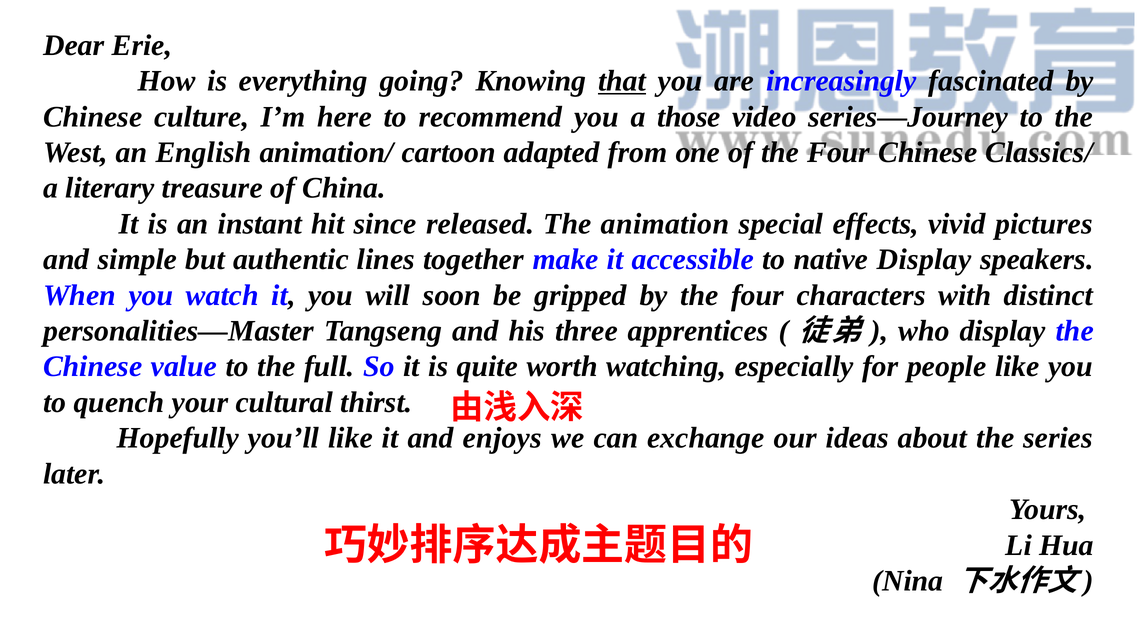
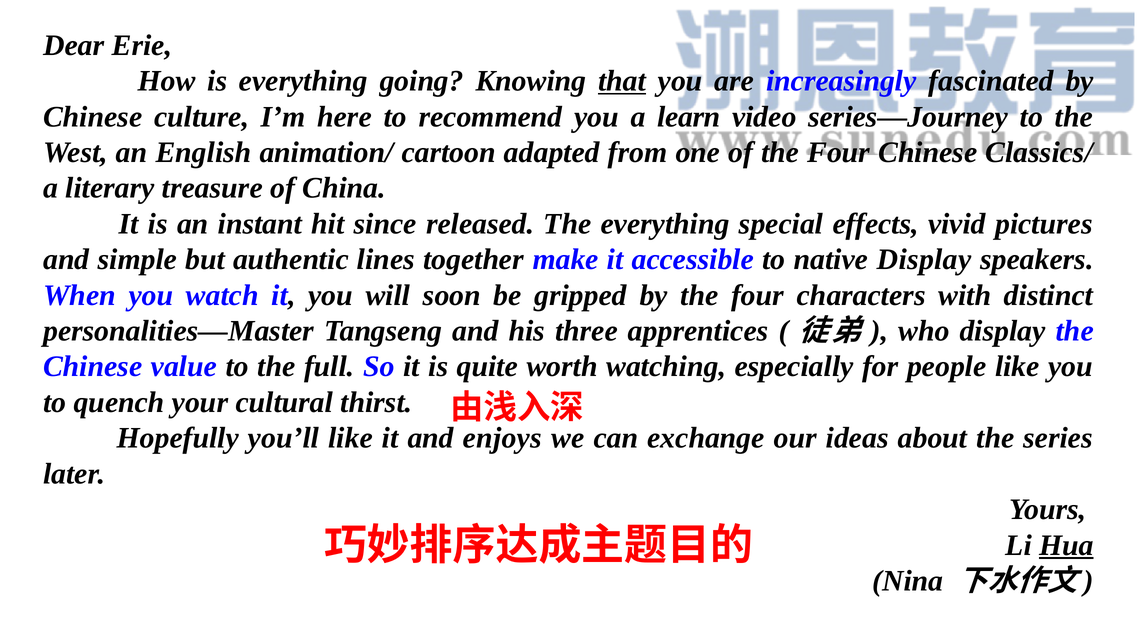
those: those -> learn
The animation: animation -> everything
Hua underline: none -> present
